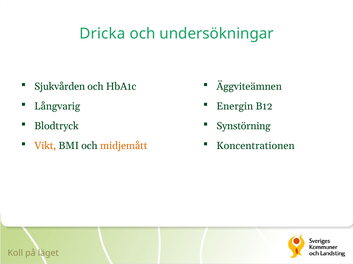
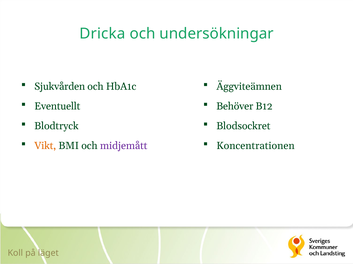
Långvarig: Långvarig -> Eventuellt
Energin: Energin -> Behöver
Synstörning: Synstörning -> Blodsockret
midjemått colour: orange -> purple
